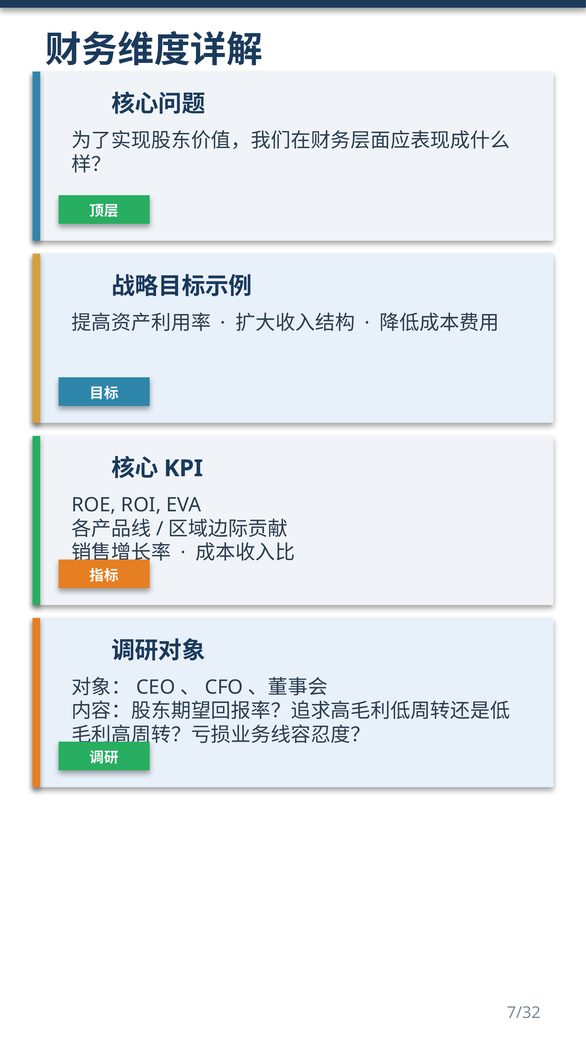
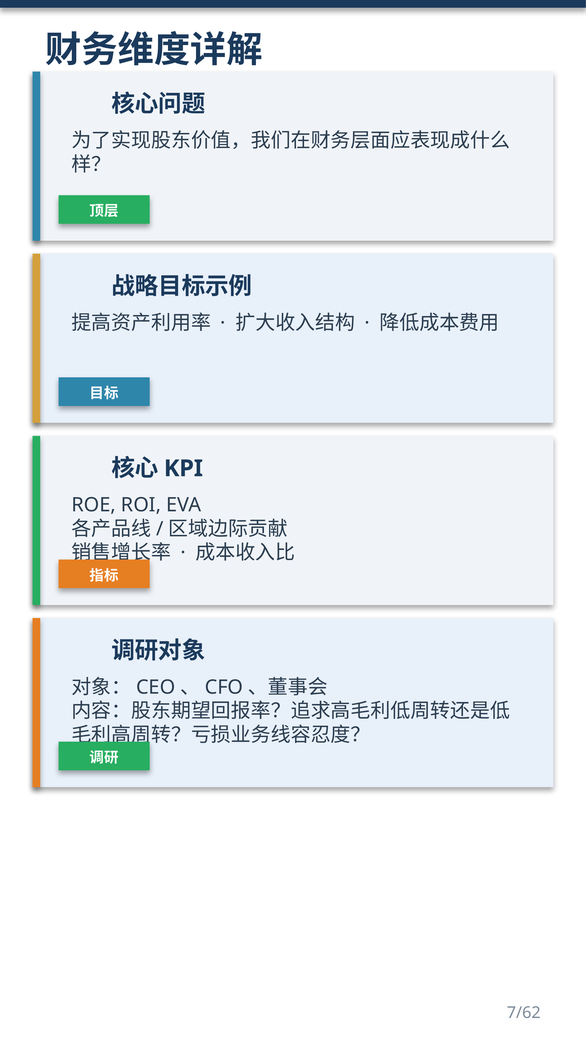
7/32: 7/32 -> 7/62
